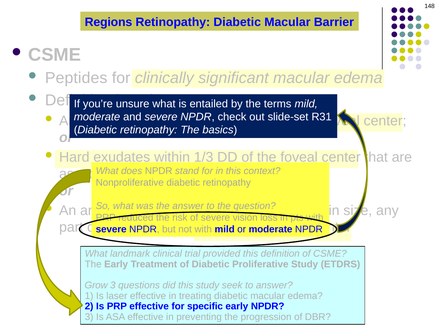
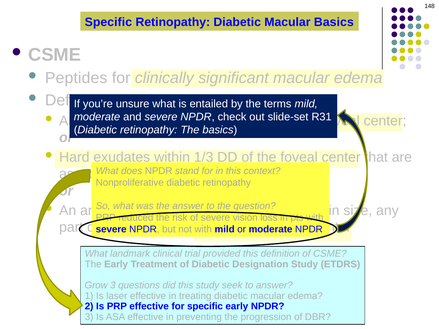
Regions at (108, 22): Regions -> Specific
Macular Barrier: Barrier -> Basics
Proliferative: Proliferative -> Designation
